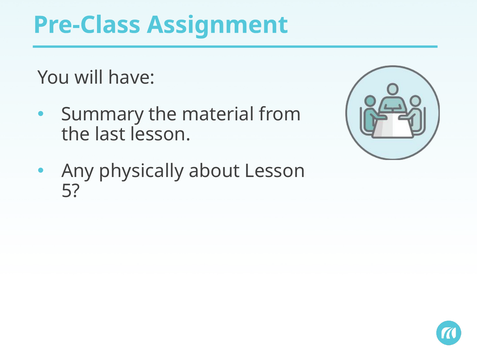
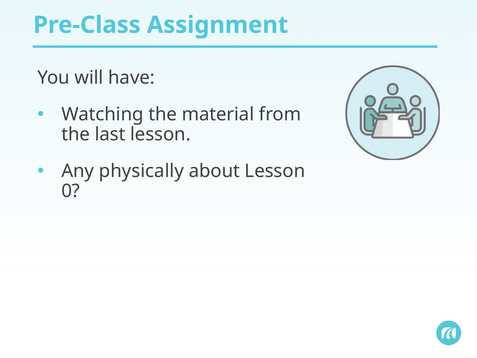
Summary: Summary -> Watching
5: 5 -> 0
